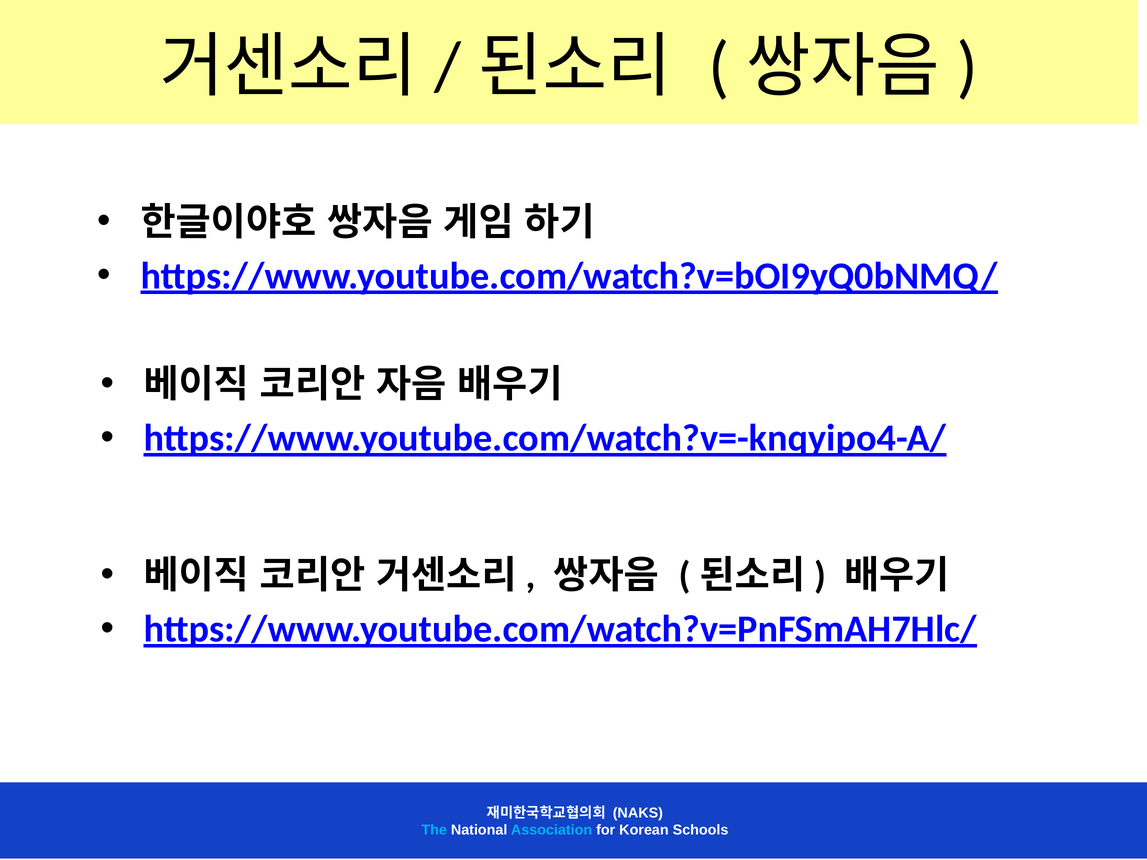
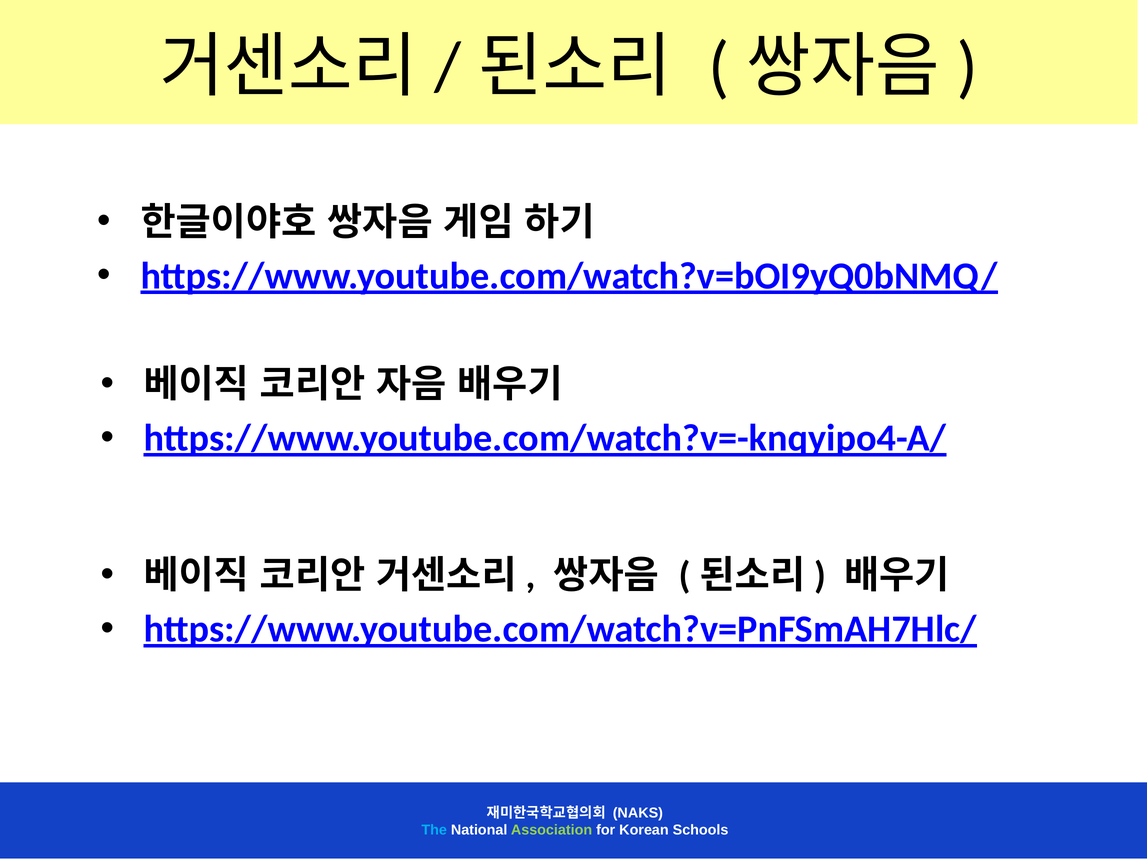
Association colour: light blue -> light green
